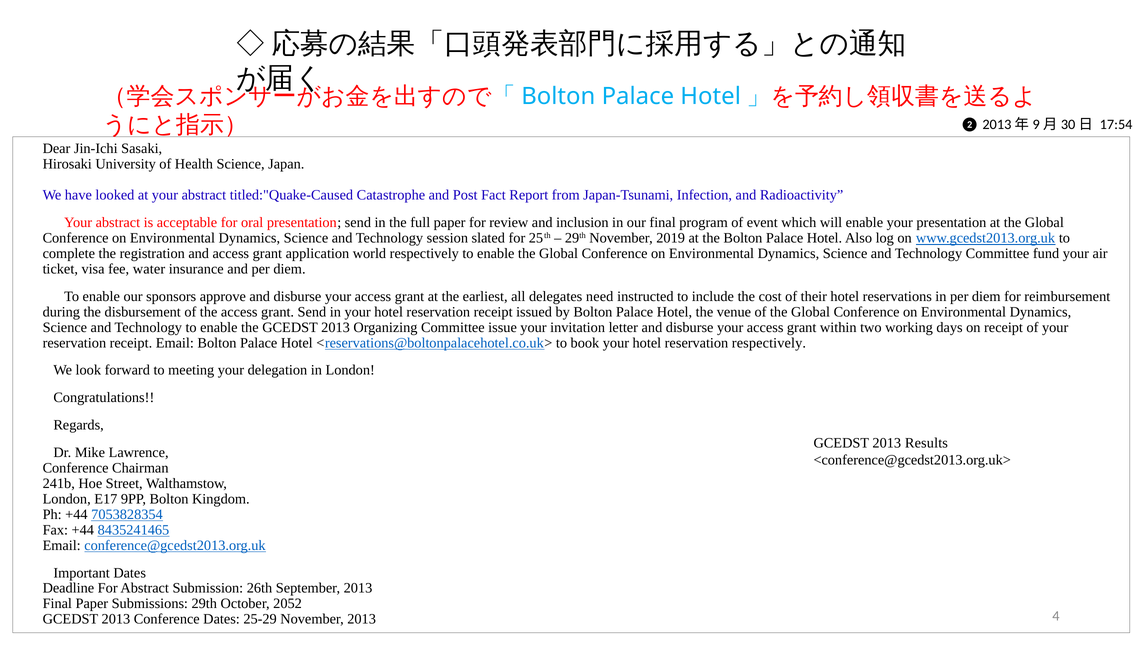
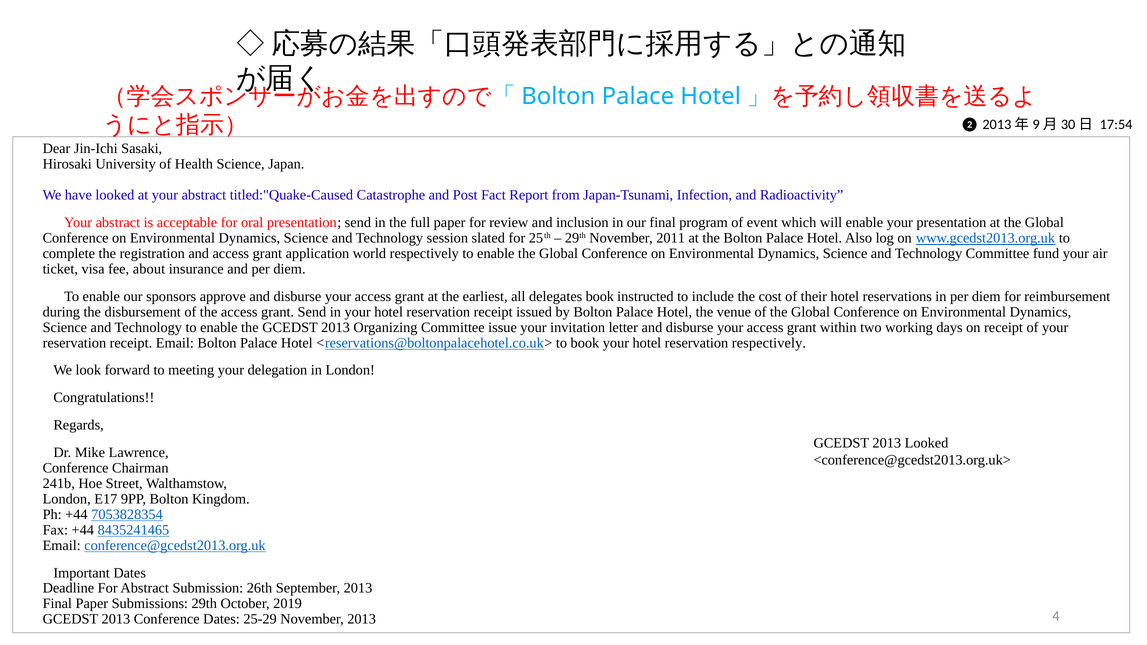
2019: 2019 -> 2011
water: water -> about
delegates need: need -> book
2013 Results: Results -> Looked
2052: 2052 -> 2019
